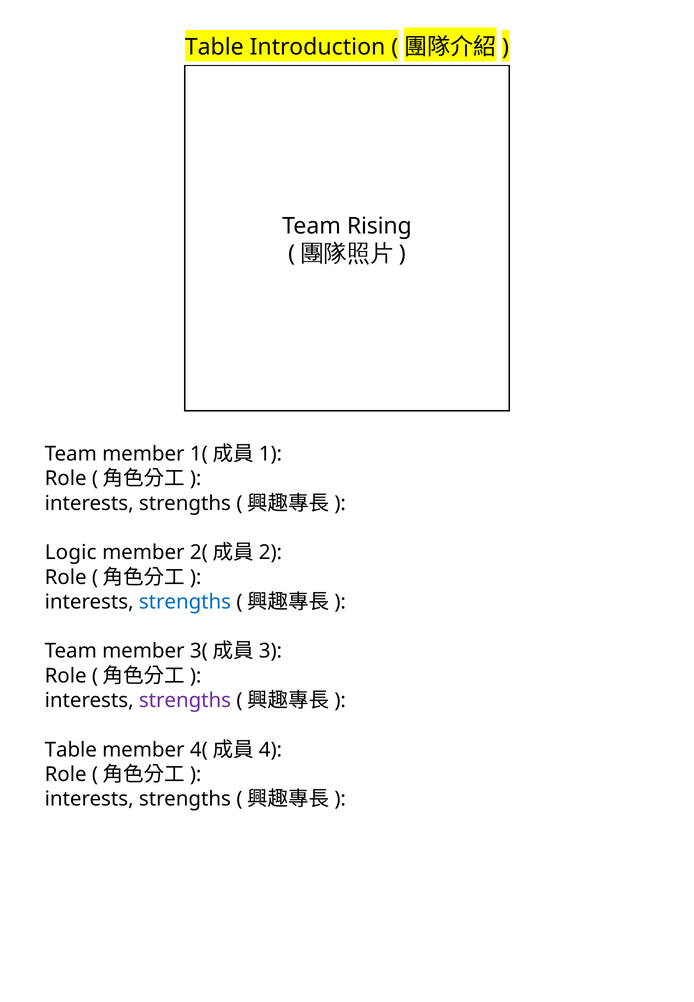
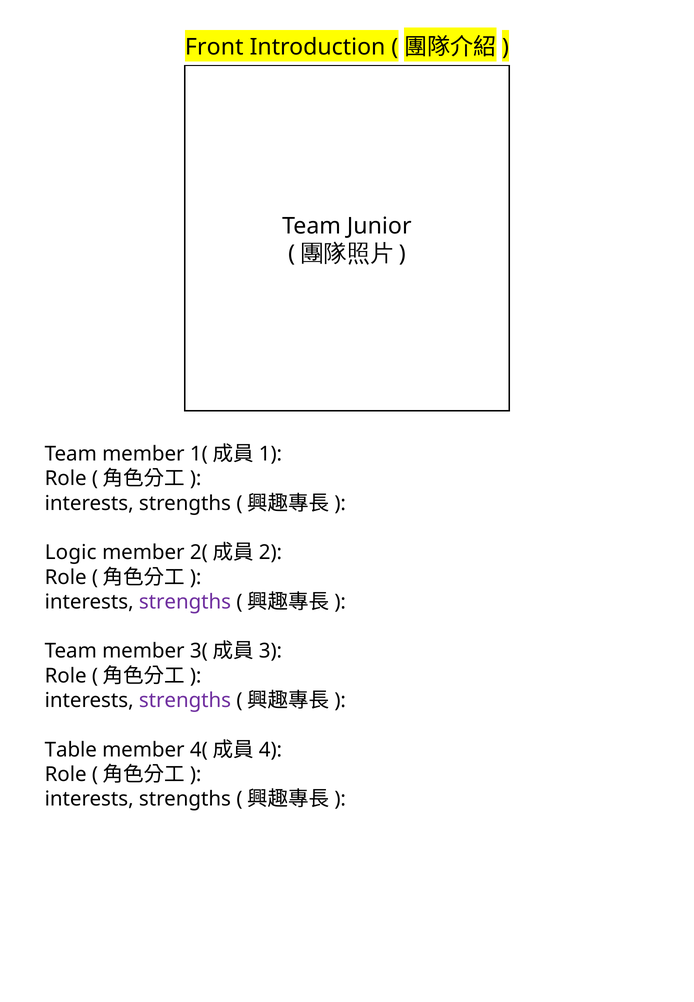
Table at (214, 47): Table -> Front
Rising: Rising -> Junior
strengths at (185, 602) colour: blue -> purple
